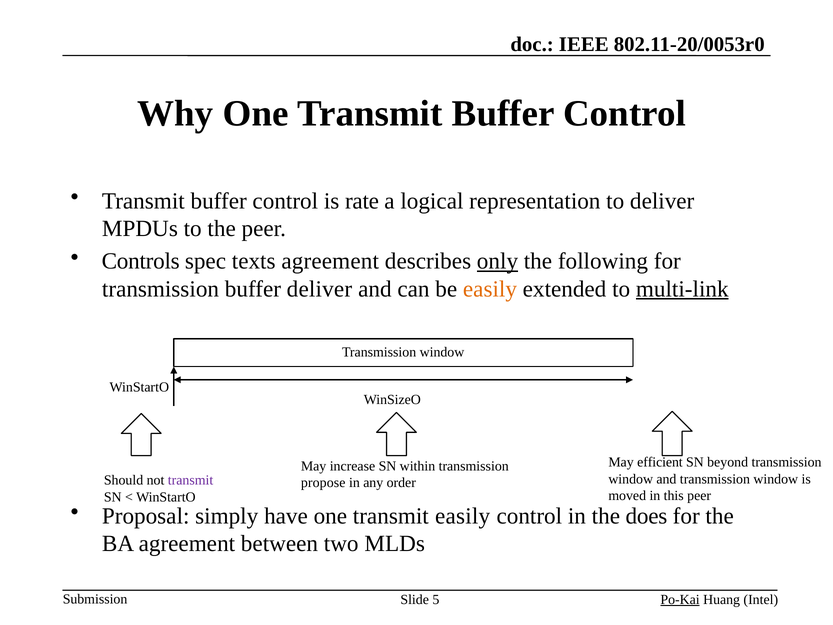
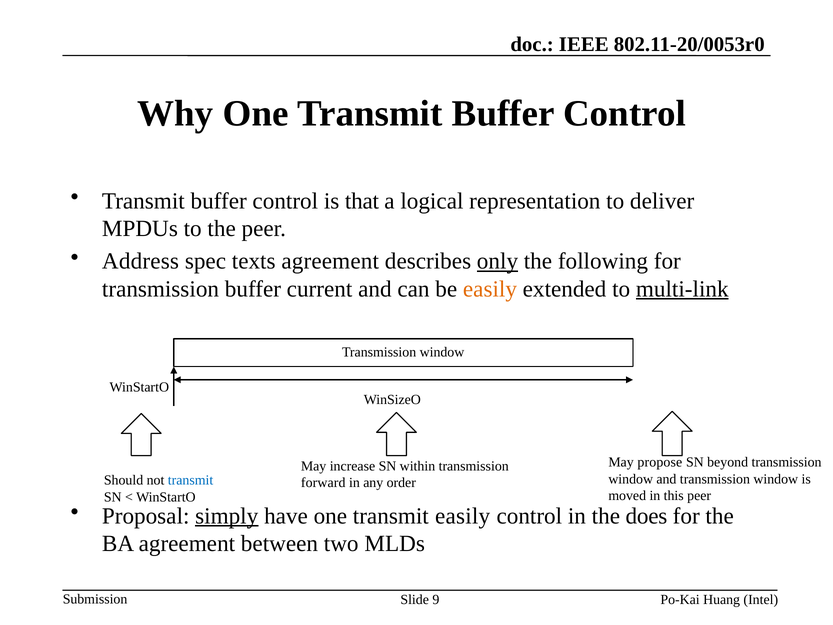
rate: rate -> that
Controls: Controls -> Address
buffer deliver: deliver -> current
efficient: efficient -> propose
transmit at (191, 480) colour: purple -> blue
propose: propose -> forward
simply underline: none -> present
5: 5 -> 9
Po-Kai underline: present -> none
